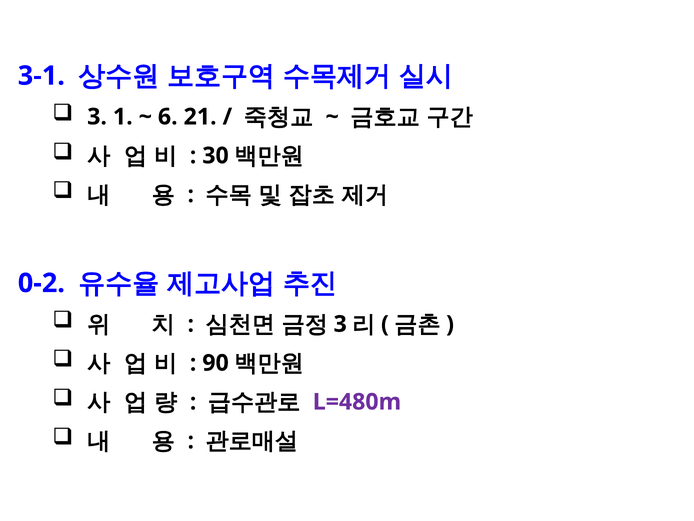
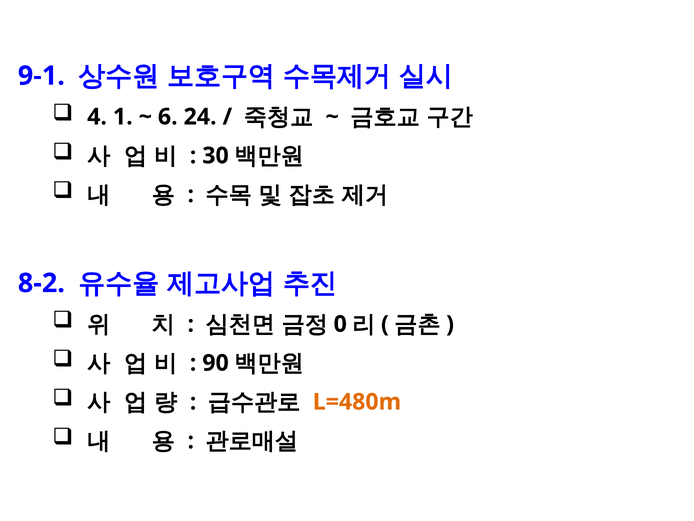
3-1: 3-1 -> 9-1
3 at (97, 117): 3 -> 4
21: 21 -> 24
0-2: 0-2 -> 8-2
3 at (340, 324): 3 -> 0
L=480m colour: purple -> orange
